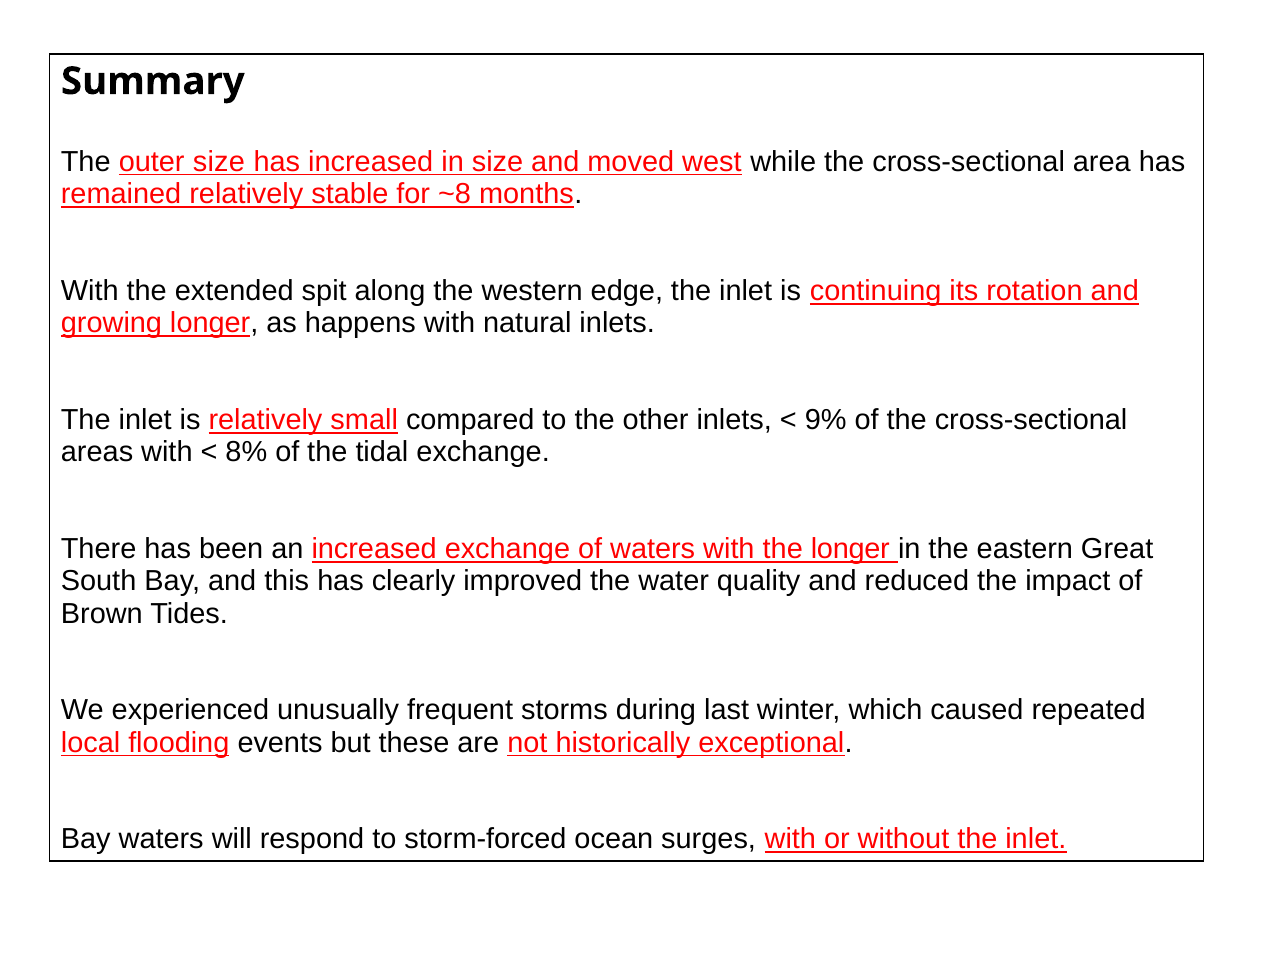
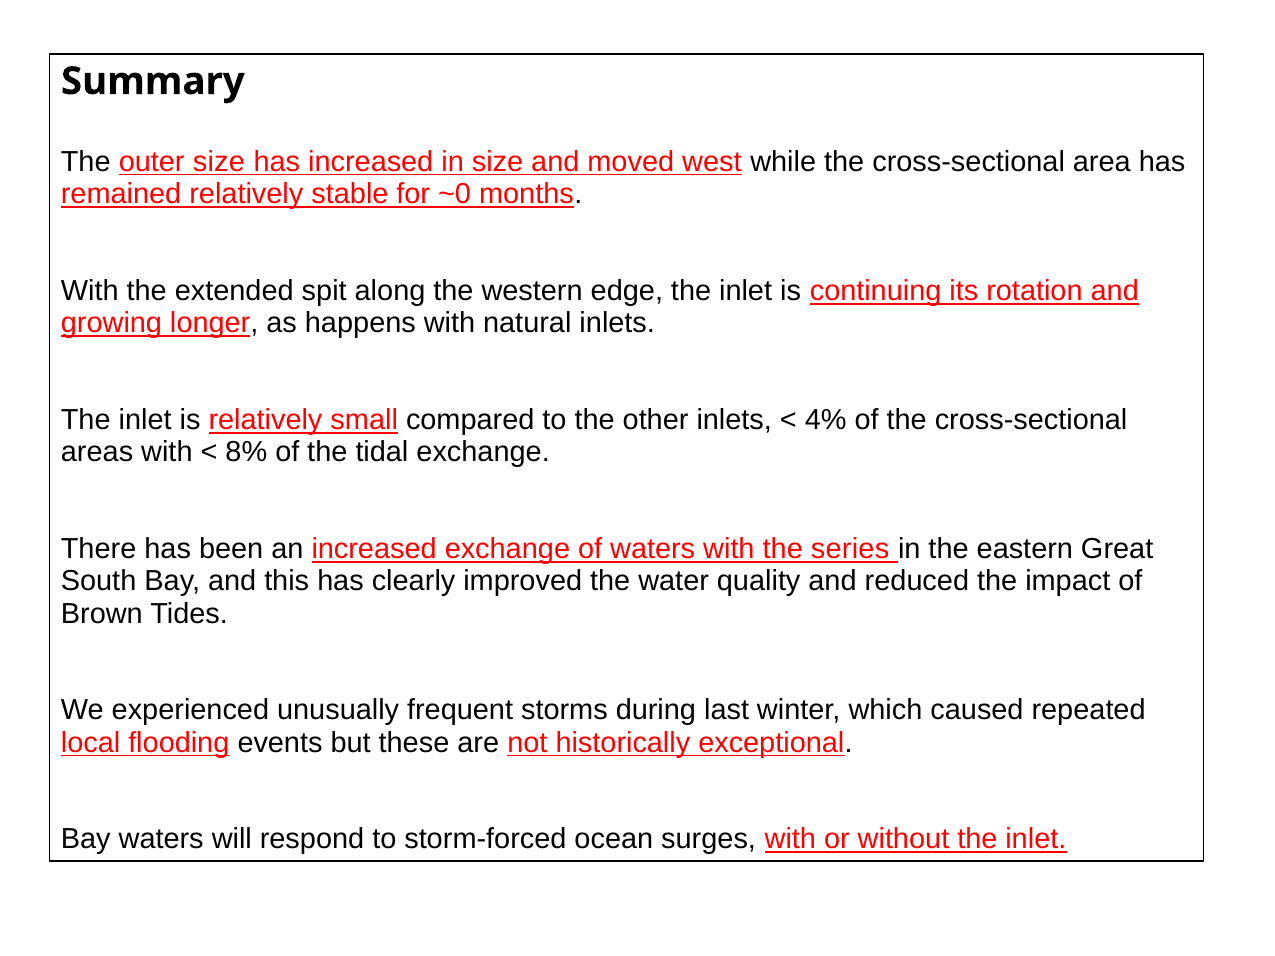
~8: ~8 -> ~0
9%: 9% -> 4%
the longer: longer -> series
